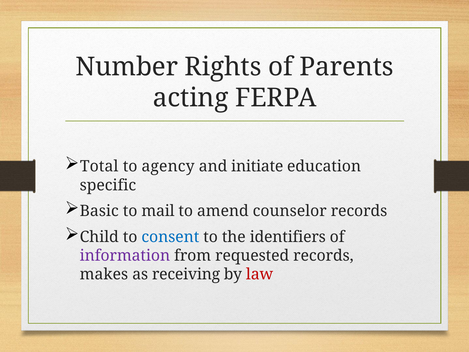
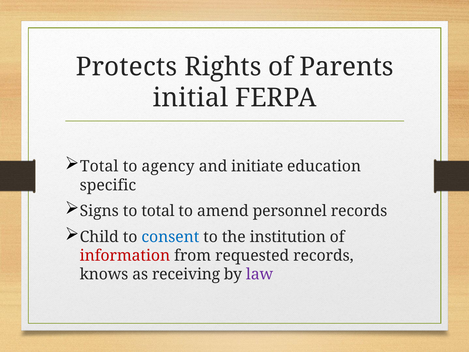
Number: Number -> Protects
acting: acting -> initial
Basic: Basic -> Signs
to mail: mail -> total
counselor: counselor -> personnel
identifiers: identifiers -> institution
information colour: purple -> red
makes: makes -> knows
law colour: red -> purple
